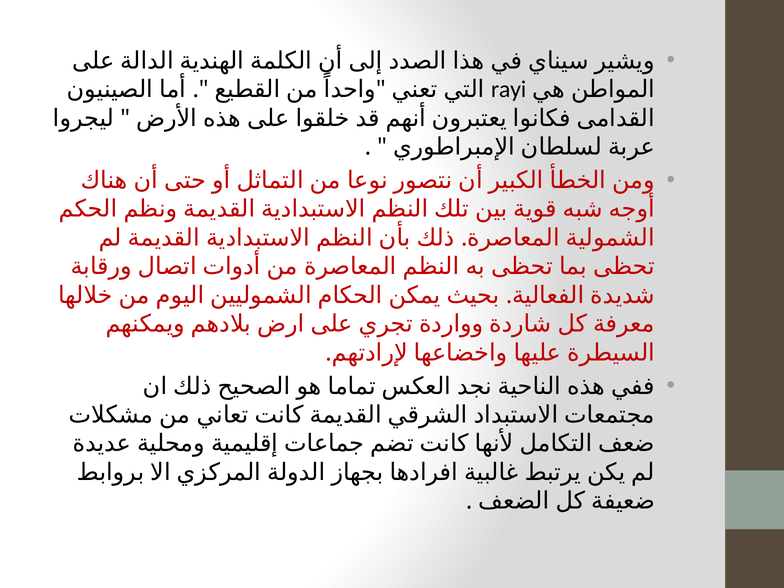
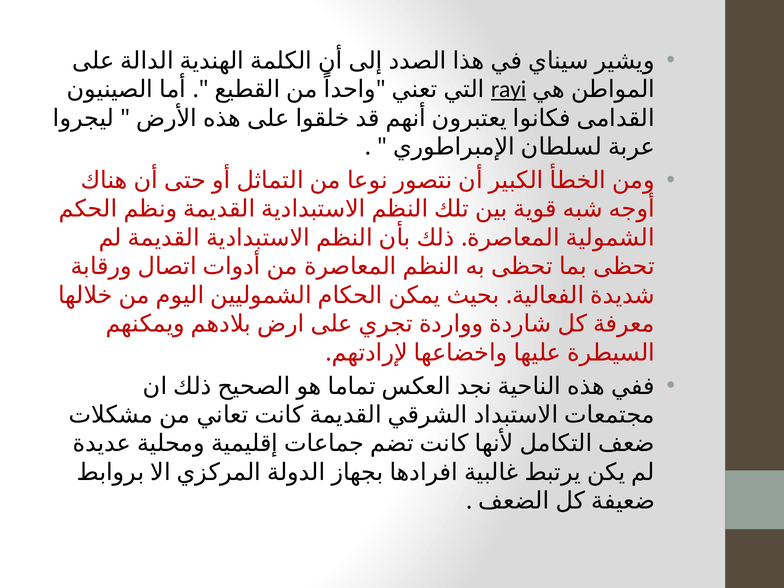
rayi underline: none -> present
